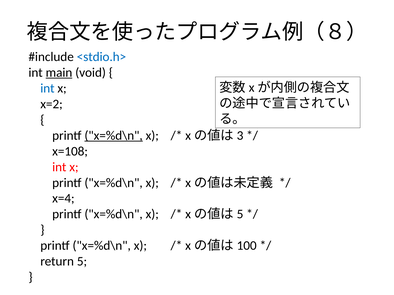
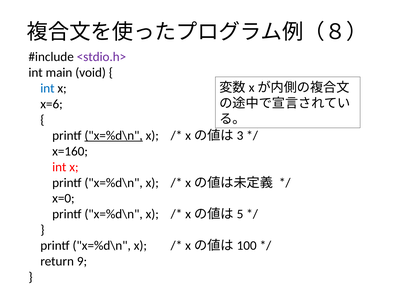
<stdio.h> colour: blue -> purple
main underline: present -> none
x=2: x=2 -> x=6
x=108: x=108 -> x=160
x=4: x=4 -> x=0
5: 5 -> 9
